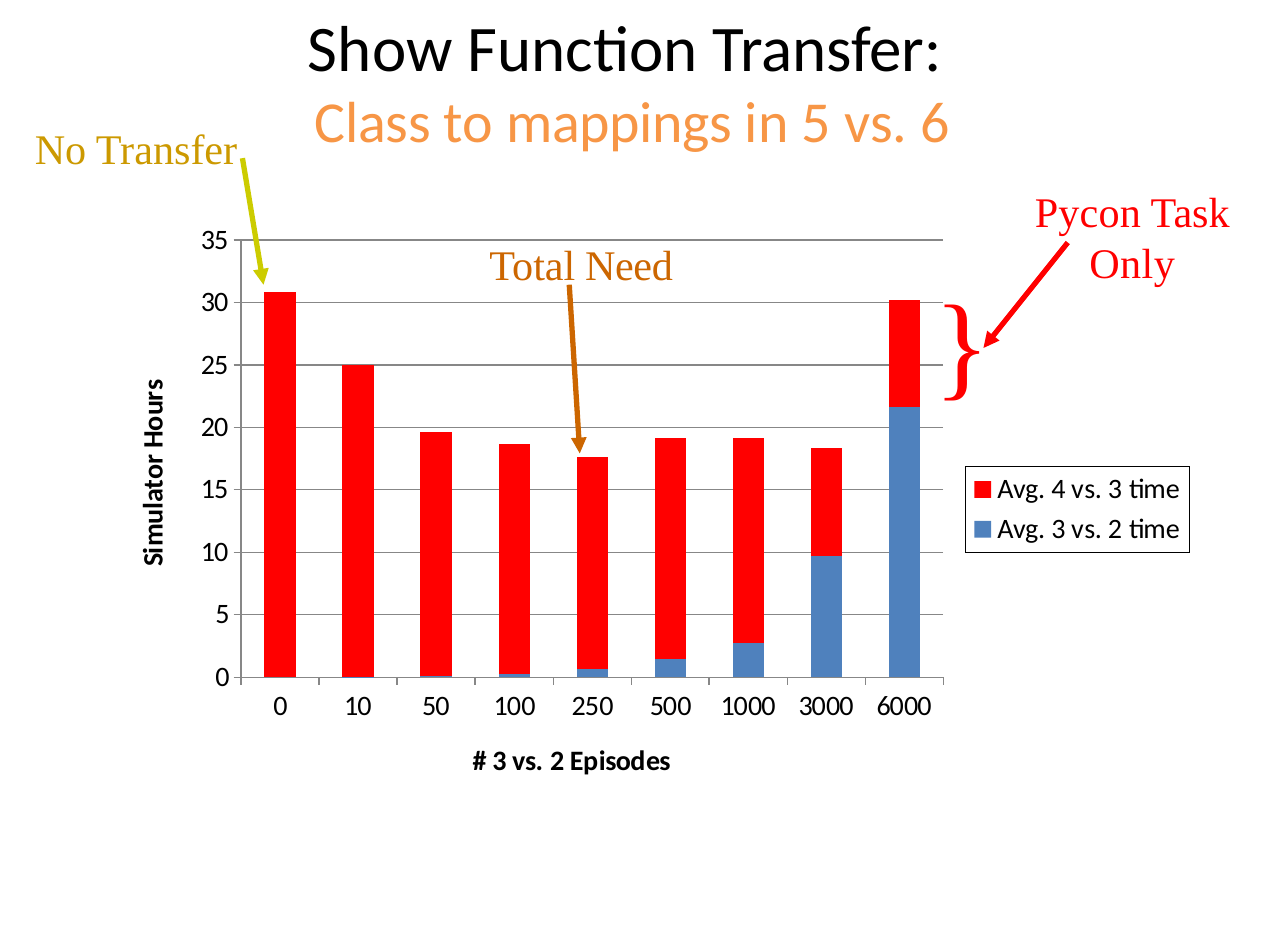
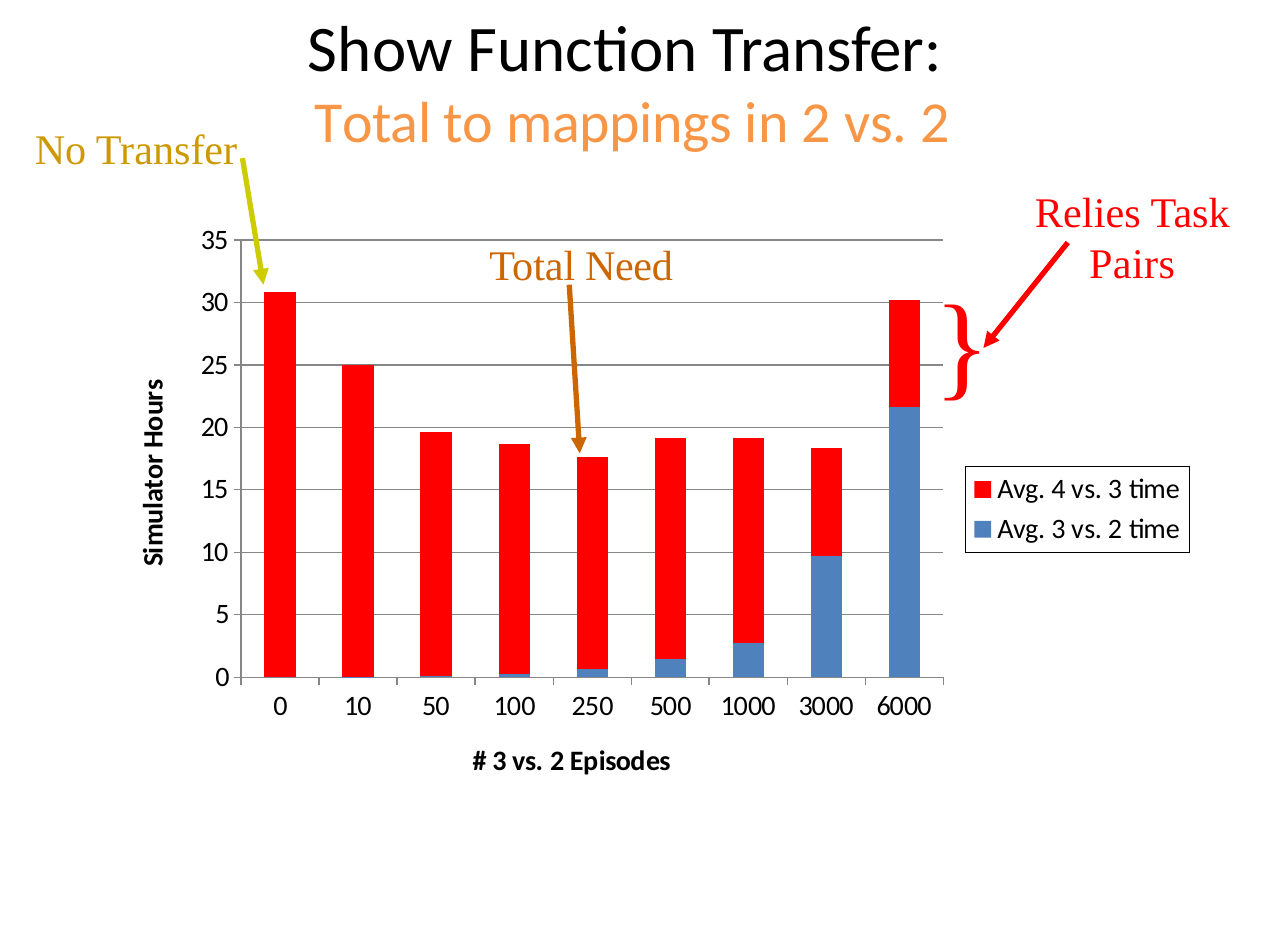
Class at (373, 123): Class -> Total
in 5: 5 -> 2
6 at (935, 123): 6 -> 2
Pycon: Pycon -> Relies
Only: Only -> Pairs
